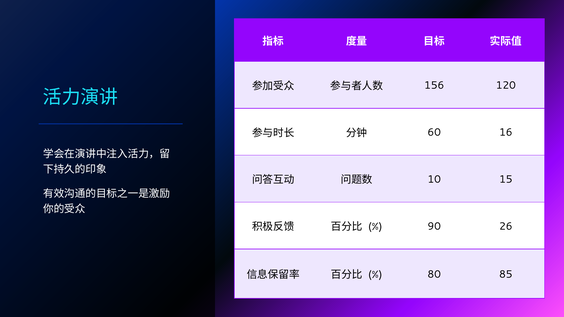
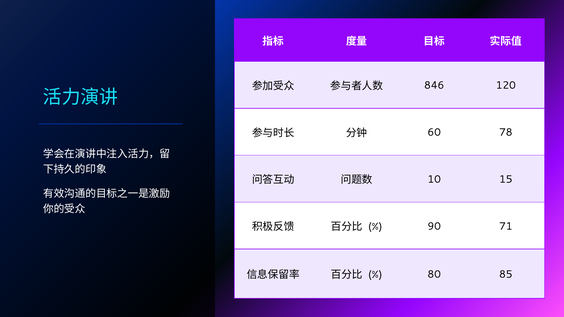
156: 156 -> 846
16: 16 -> 78
26: 26 -> 71
